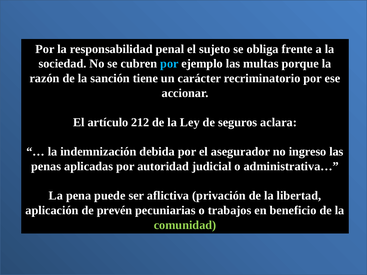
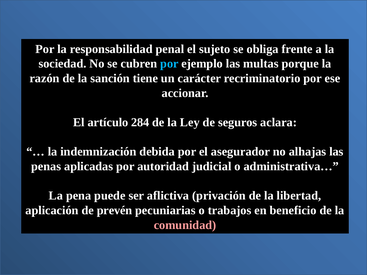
212: 212 -> 284
ingreso: ingreso -> alhajas
comunidad colour: light green -> pink
